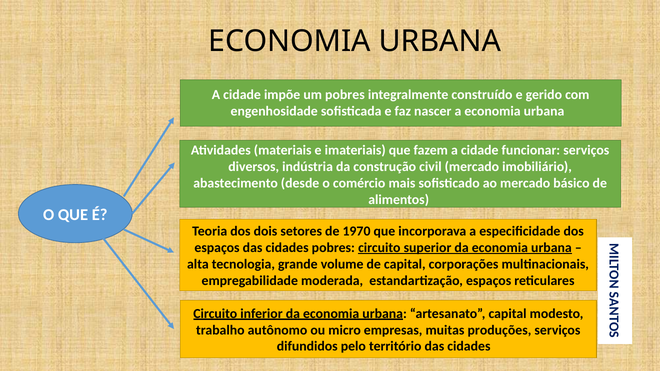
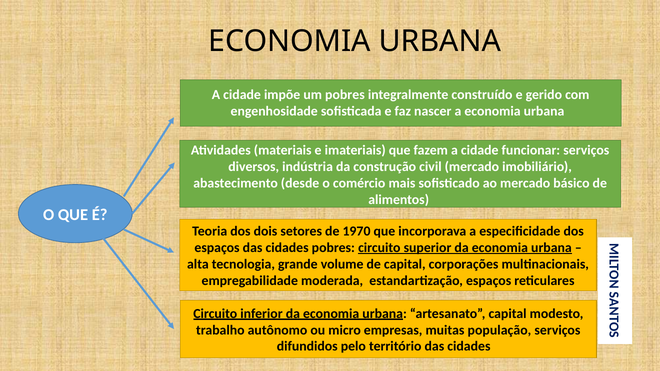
produções: produções -> população
